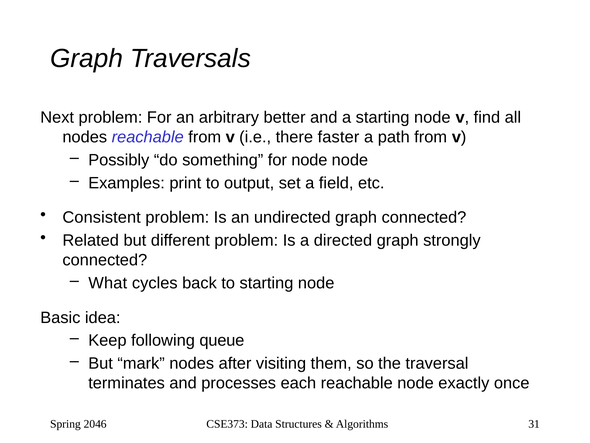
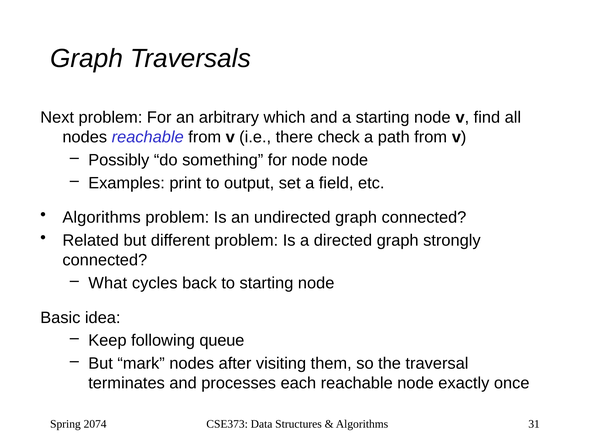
better: better -> which
faster: faster -> check
Consistent at (102, 217): Consistent -> Algorithms
2046: 2046 -> 2074
